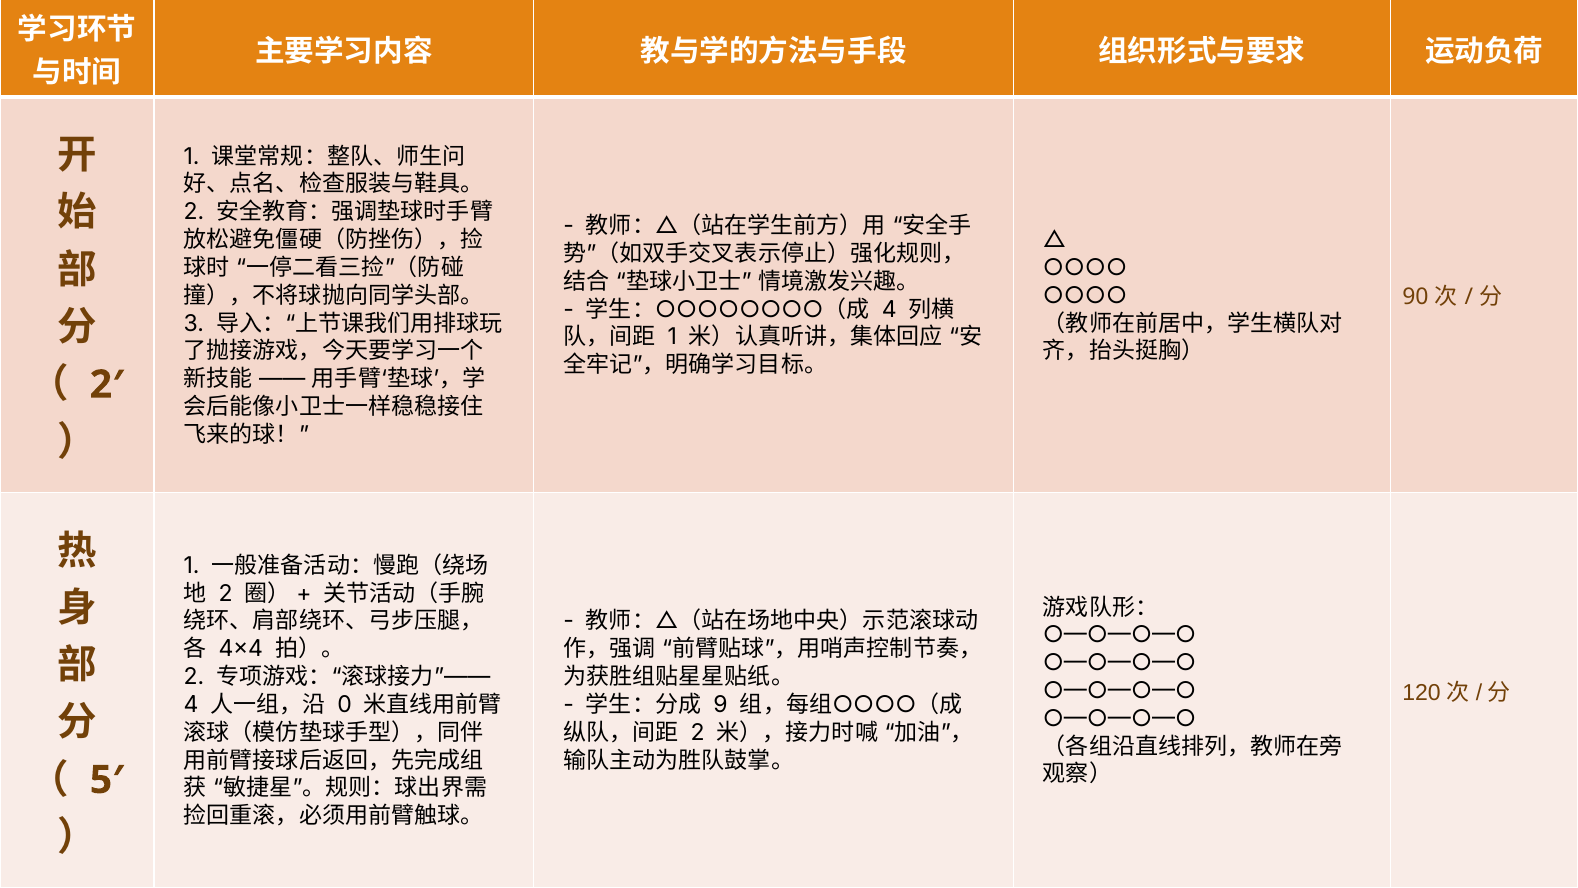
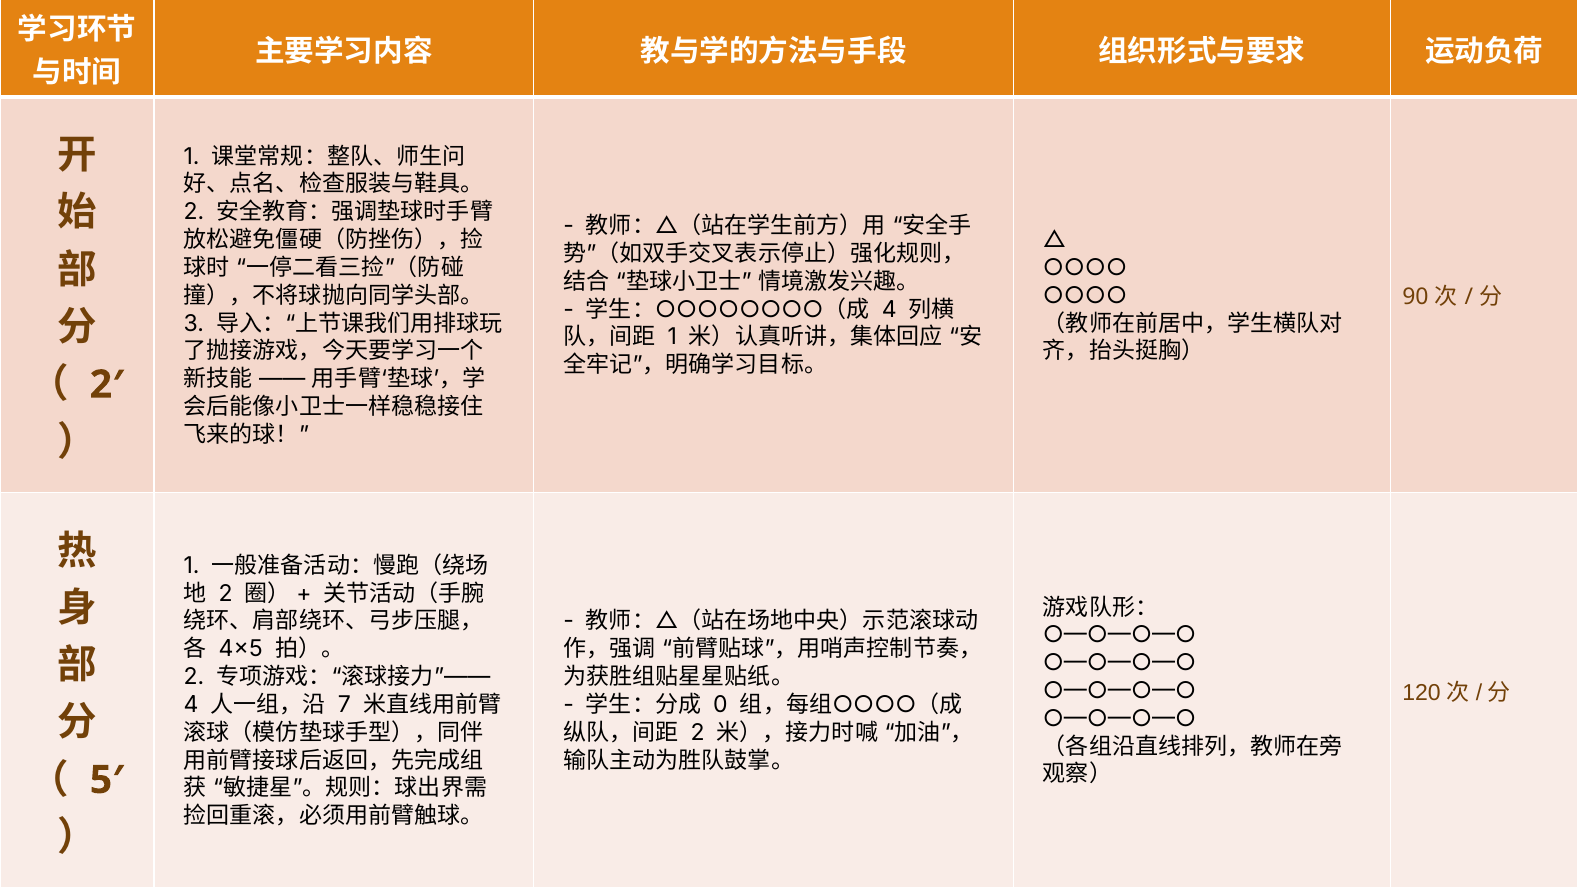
4×4: 4×4 -> 4×5
0: 0 -> 7
9: 9 -> 0
